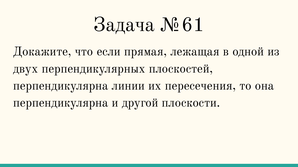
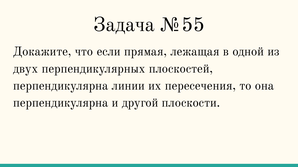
№61: №61 -> №55
